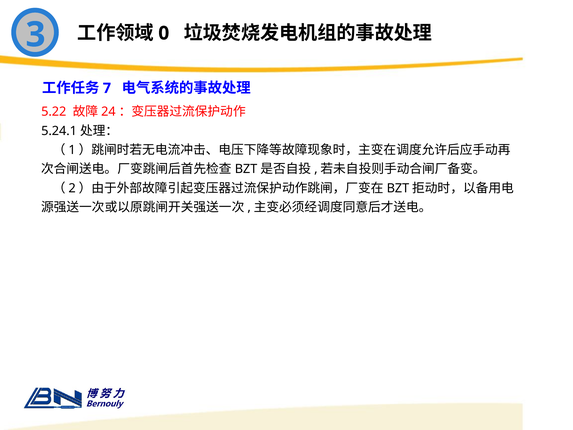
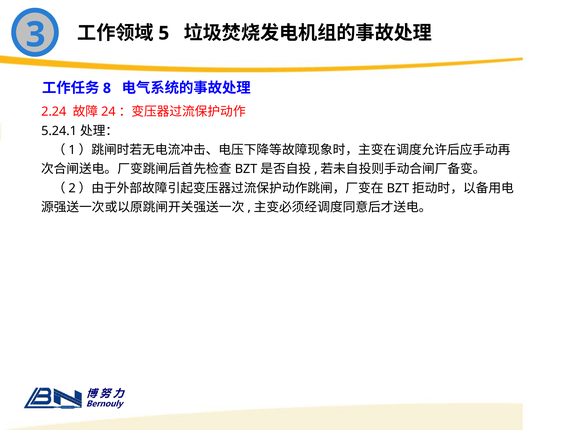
0: 0 -> 5
7: 7 -> 8
5.22: 5.22 -> 2.24
